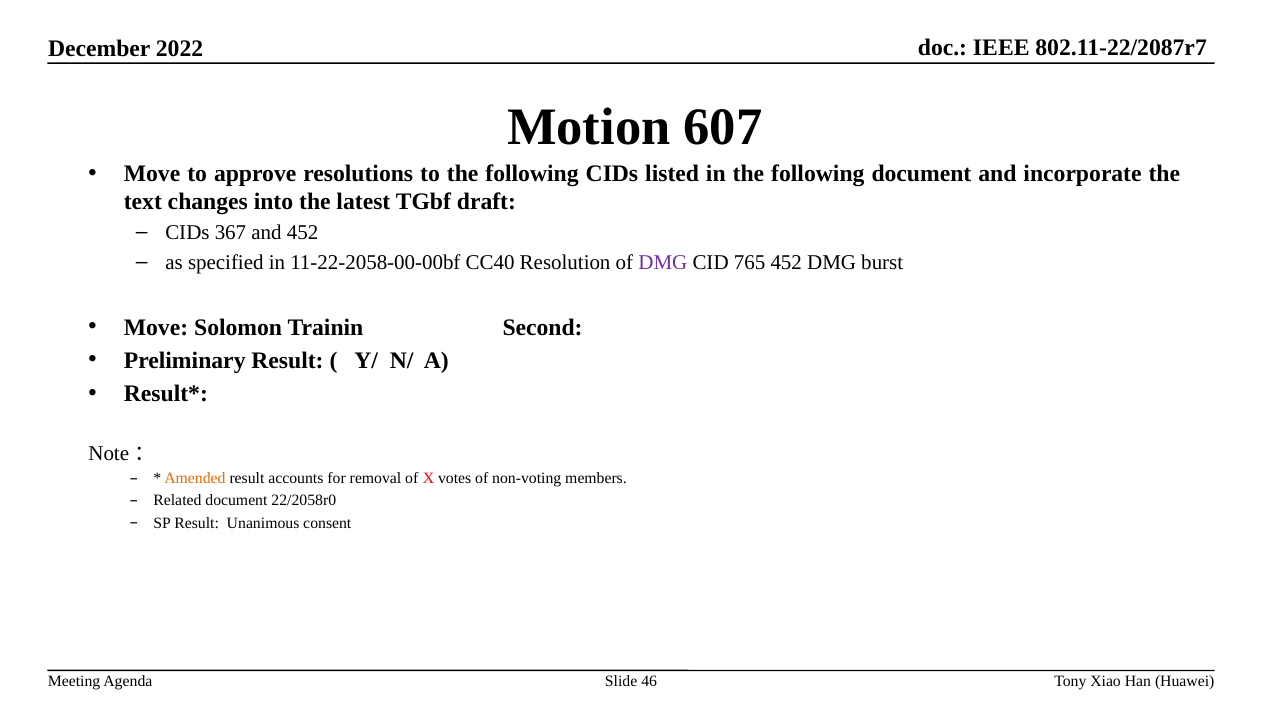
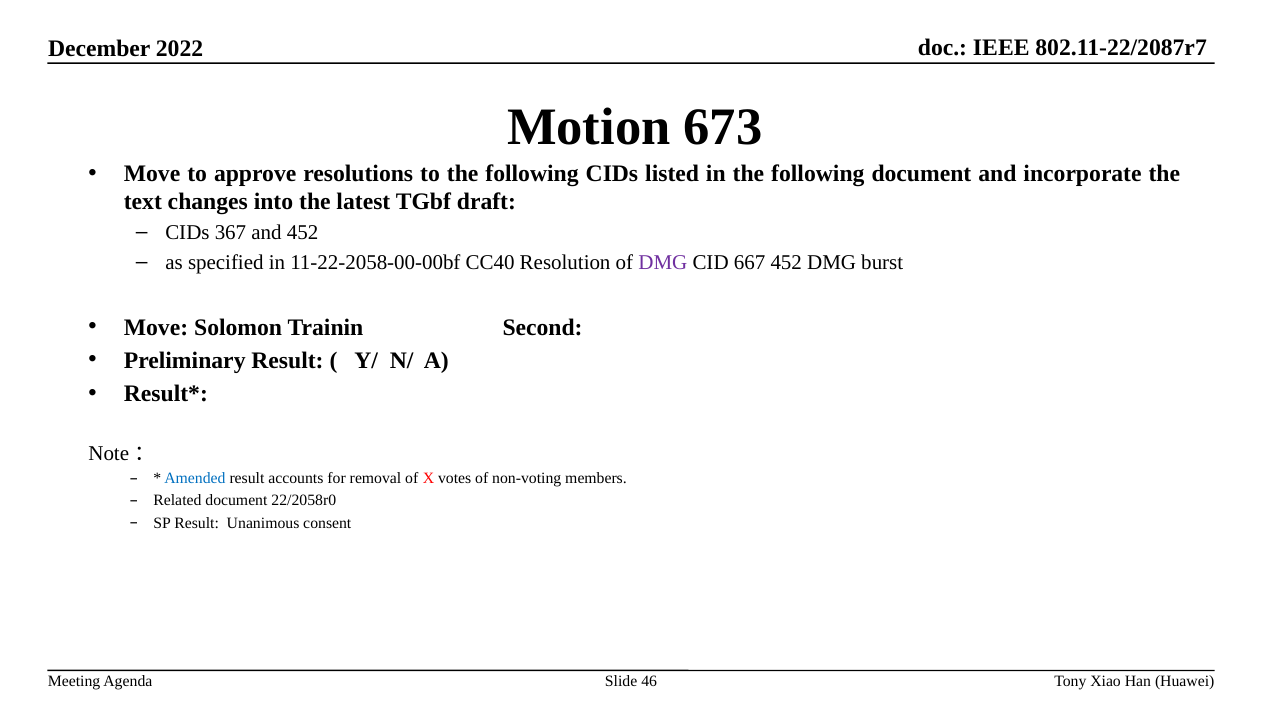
607: 607 -> 673
765: 765 -> 667
Amended colour: orange -> blue
